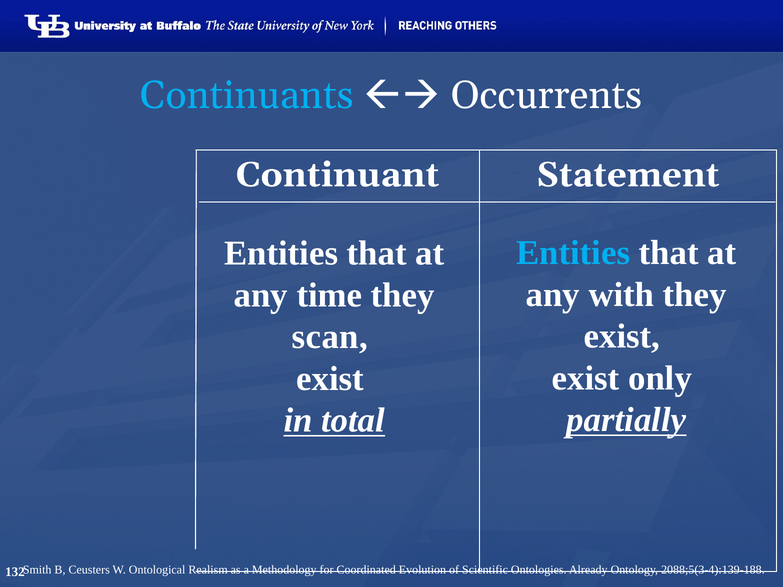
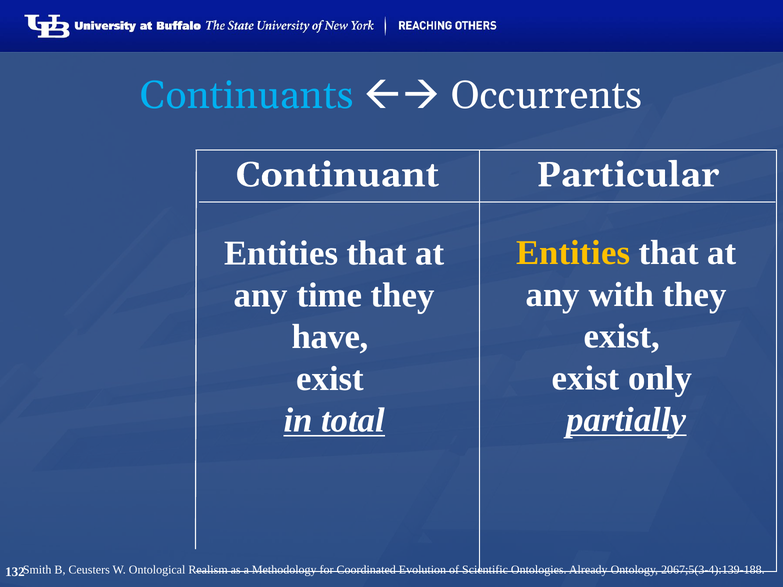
Statement: Statement -> Particular
Entities at (573, 253) colour: light blue -> yellow
scan: scan -> have
2088;5(3-4):139-188: 2088;5(3-4):139-188 -> 2067;5(3-4):139-188
